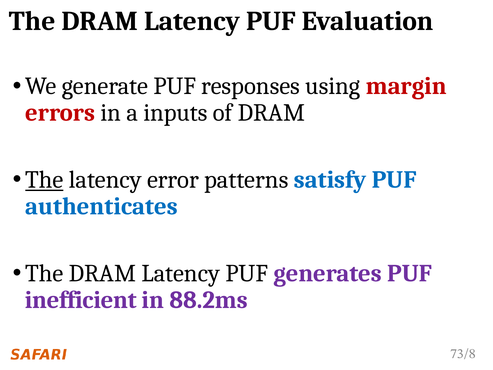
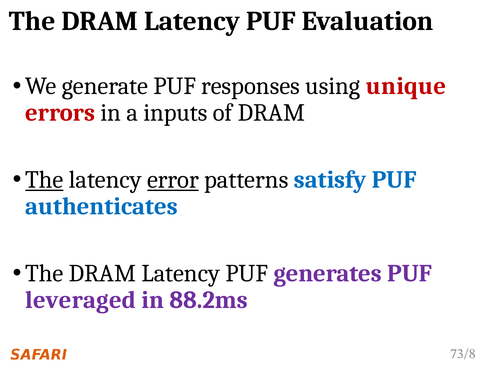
margin: margin -> unique
error underline: none -> present
inefficient: inefficient -> leveraged
